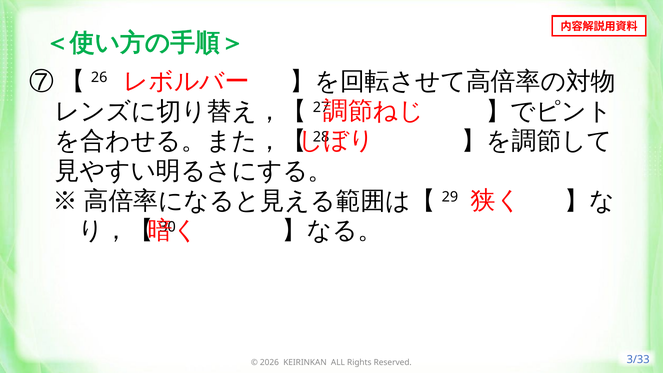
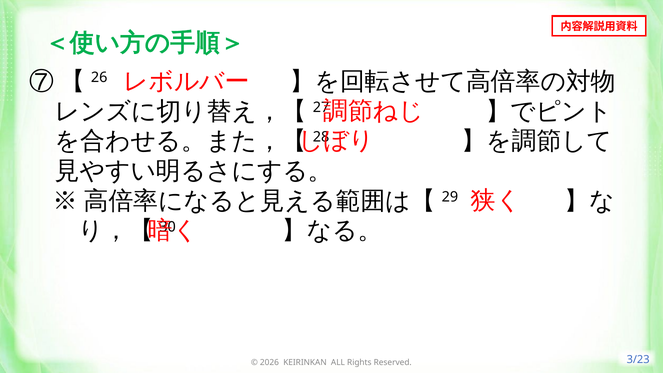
3/33: 3/33 -> 3/23
